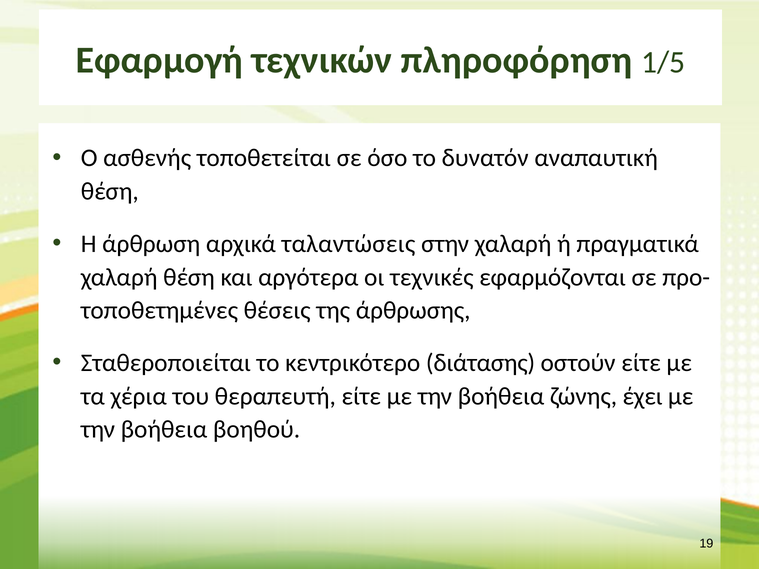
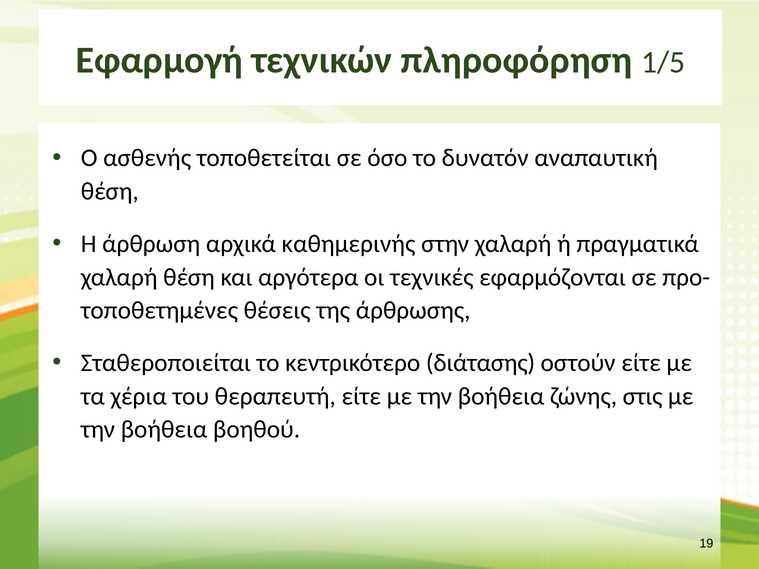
ταλαντώσεις: ταλαντώσεις -> καθημερινής
έχει: έχει -> στις
